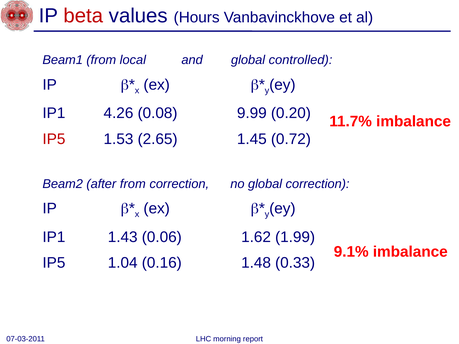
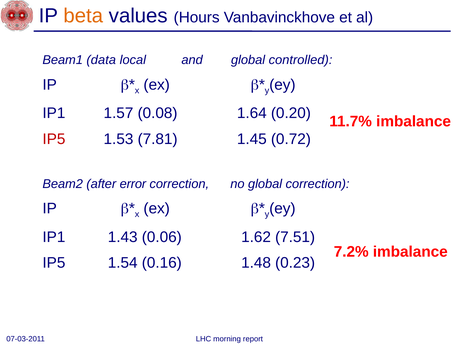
beta colour: red -> orange
Beam1 from: from -> data
4.26: 4.26 -> 1.57
9.99: 9.99 -> 1.64
2.65: 2.65 -> 7.81
after from: from -> error
1.99: 1.99 -> 7.51
9.1%: 9.1% -> 7.2%
1.04: 1.04 -> 1.54
0.33: 0.33 -> 0.23
